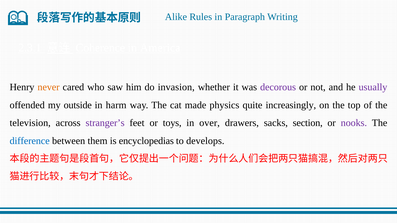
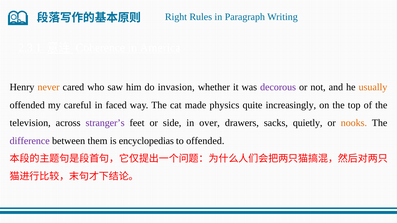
Alike: Alike -> Right
usually colour: purple -> orange
outside: outside -> careful
harm: harm -> faced
toys: toys -> side
section: section -> quietly
nooks colour: purple -> orange
difference colour: blue -> purple
to develops: develops -> offended
